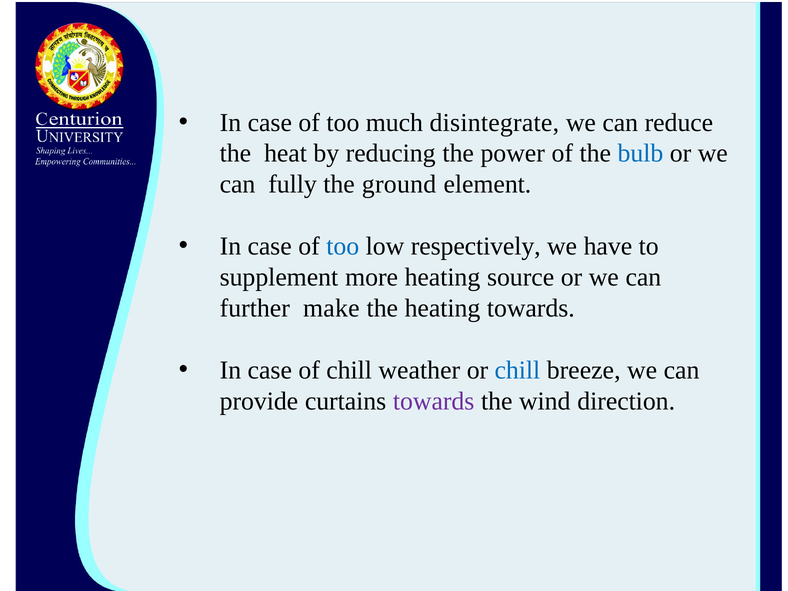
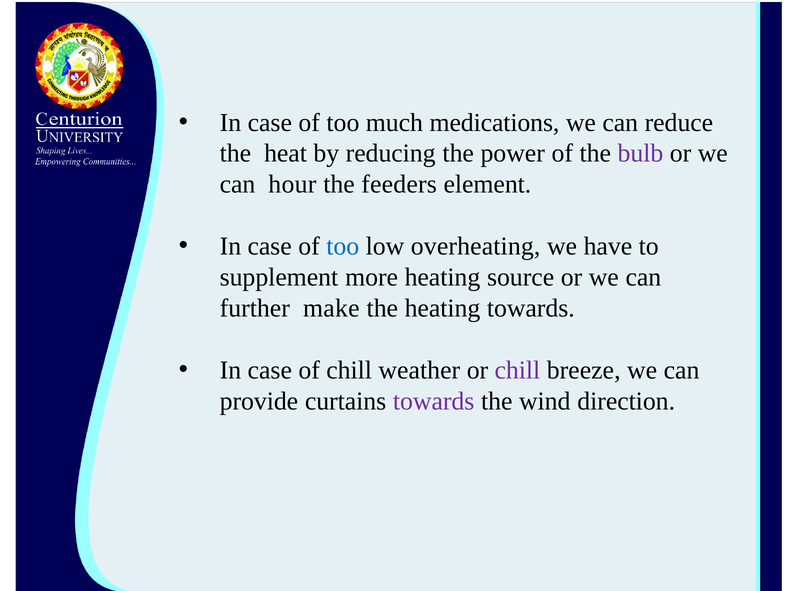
disintegrate: disintegrate -> medications
bulb colour: blue -> purple
fully: fully -> hour
ground: ground -> feeders
respectively: respectively -> overheating
chill at (517, 370) colour: blue -> purple
